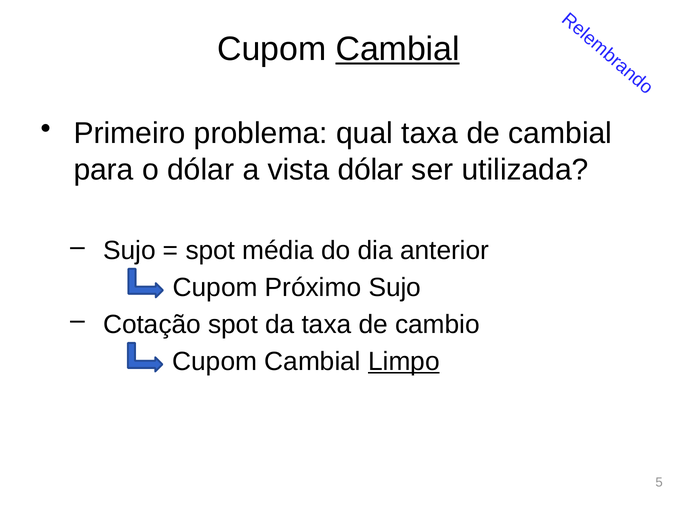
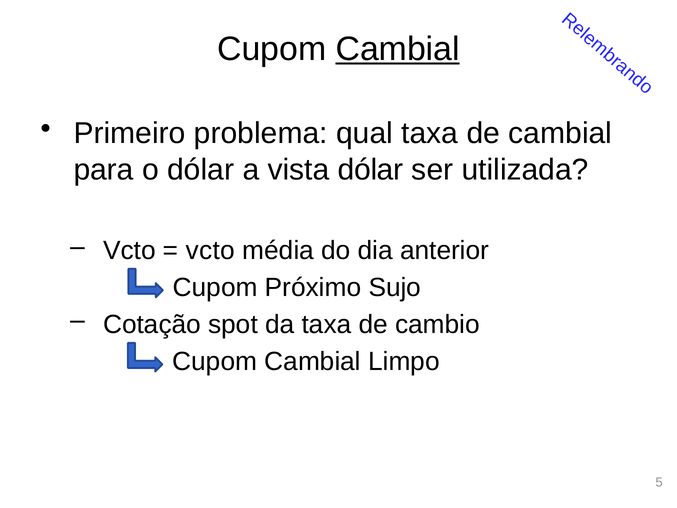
Sujo at (129, 251): Sujo -> Vcto
spot at (210, 251): spot -> vcto
Limpo underline: present -> none
